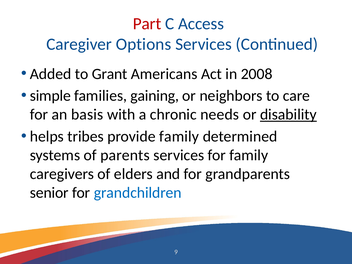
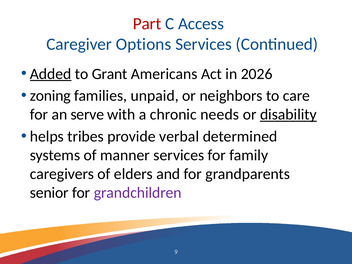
Added underline: none -> present
2008: 2008 -> 2026
simple: simple -> zoning
gaining: gaining -> unpaid
basis: basis -> serve
provide family: family -> verbal
parents: parents -> manner
grandchildren colour: blue -> purple
